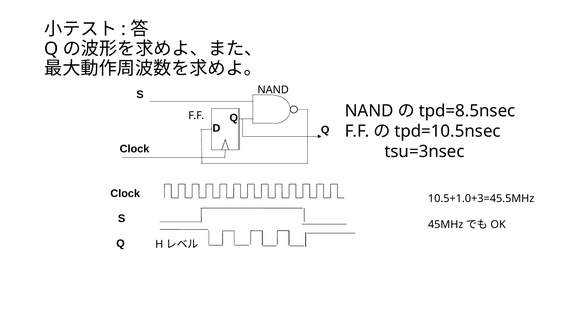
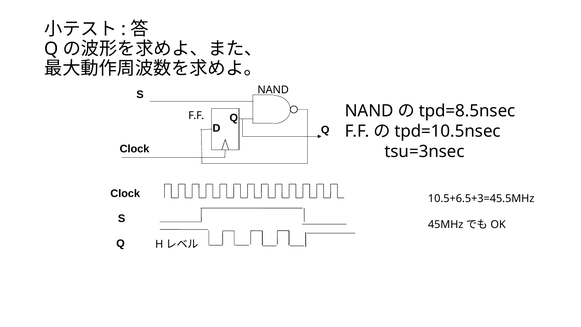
10.5+1.0+3=45.5MHz: 10.5+1.0+3=45.5MHz -> 10.5+6.5+3=45.5MHz
